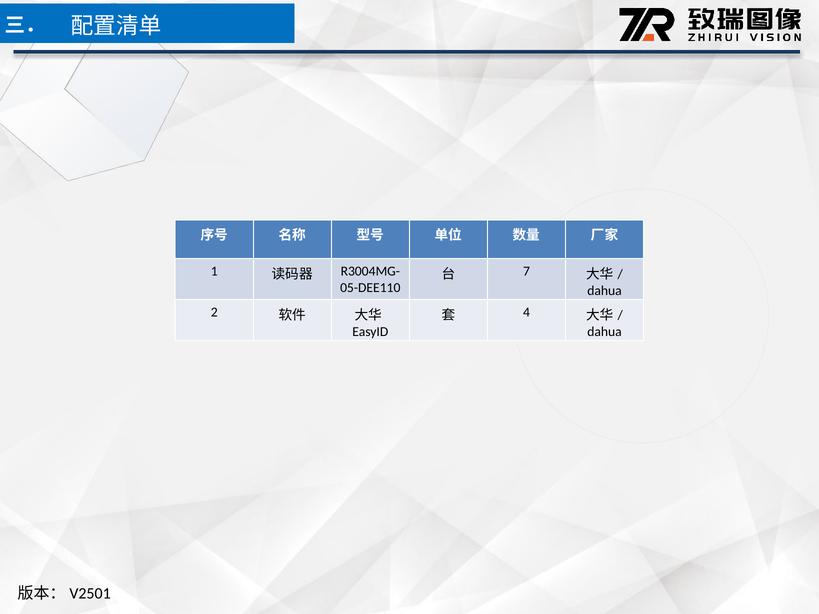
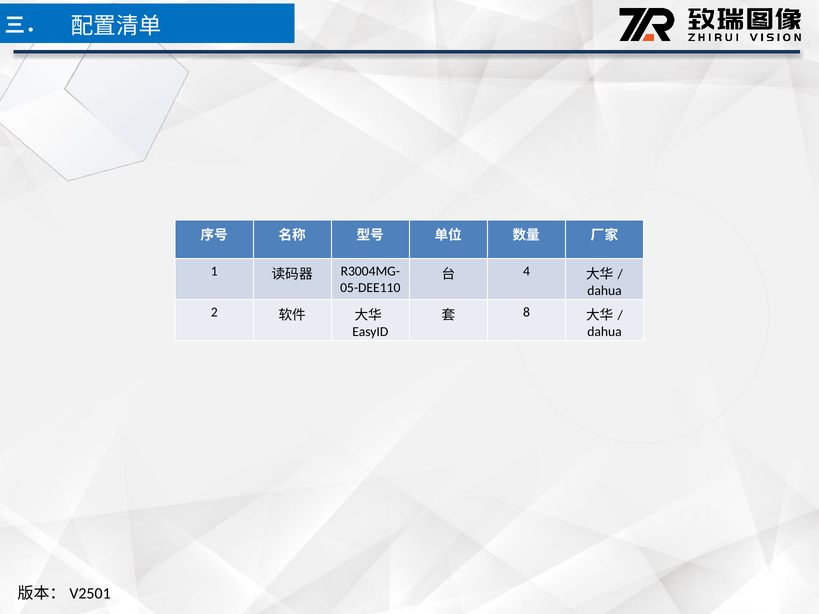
7: 7 -> 4
4: 4 -> 8
